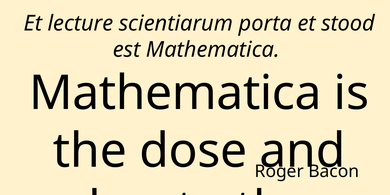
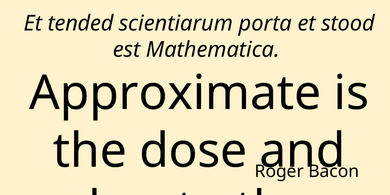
lecture: lecture -> tended
Mathematica at (175, 93): Mathematica -> Approximate
